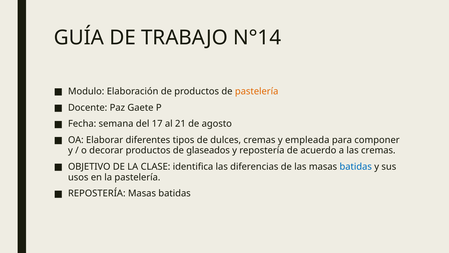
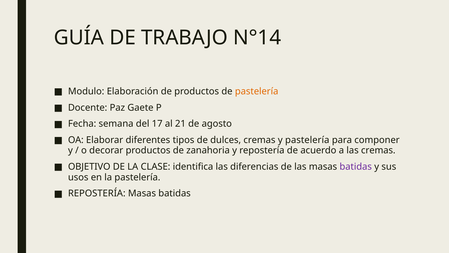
y empleada: empleada -> pastelería
glaseados: glaseados -> zanahoria
batidas at (356, 166) colour: blue -> purple
